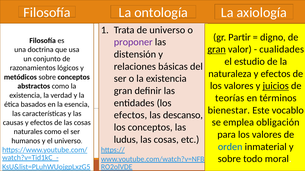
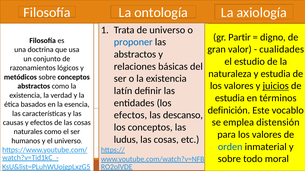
proponer colour: purple -> blue
gran at (217, 50) underline: present -> none
distensión at (135, 54): distensión -> abstractos
naturaleza y efectos: efectos -> estudia
gran at (123, 91): gran -> latín
teorías at (230, 98): teorías -> estudia
bienestar: bienestar -> definición
obligación: obligación -> distensión
